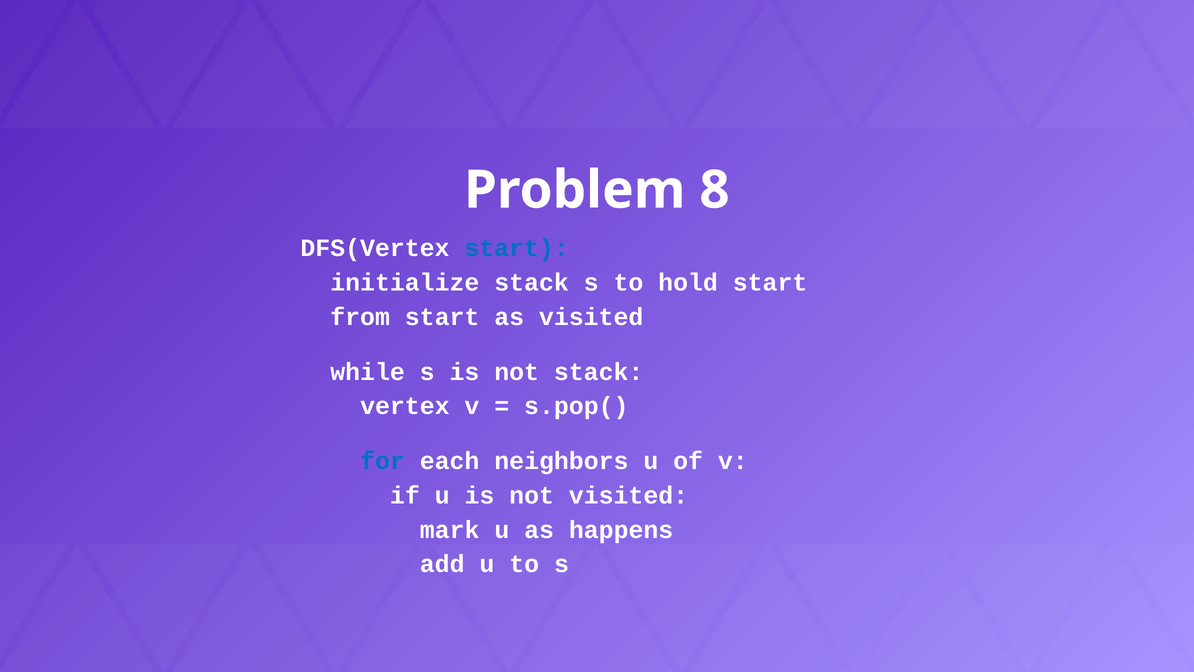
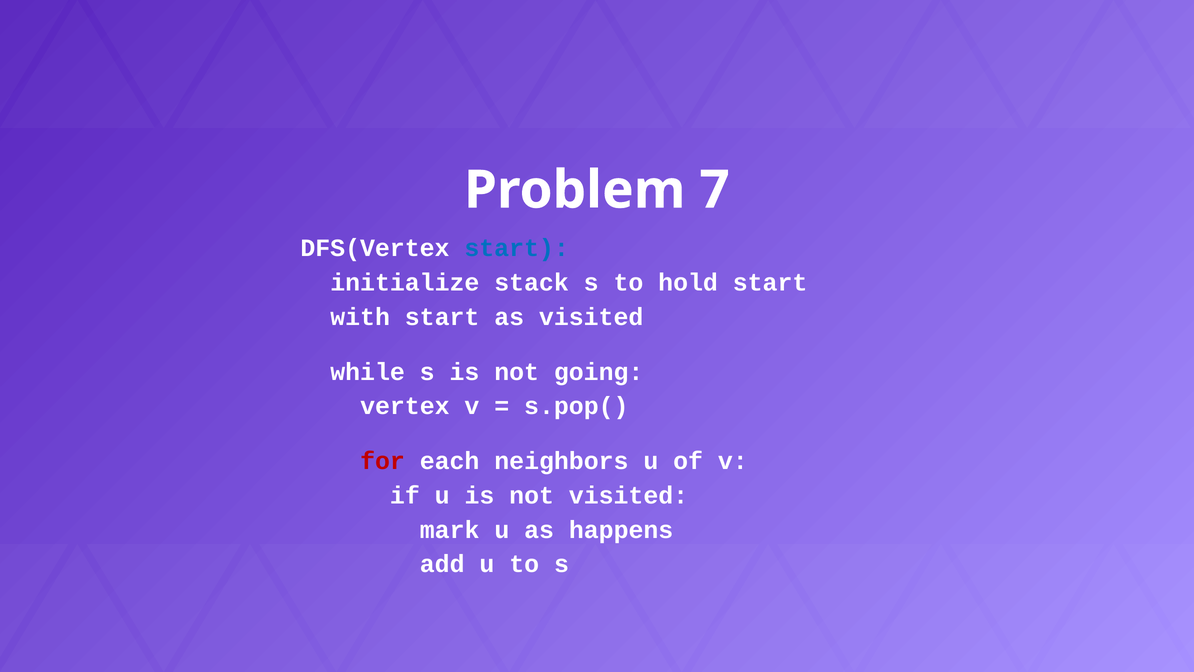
8: 8 -> 7
from: from -> with
not stack: stack -> going
for colour: blue -> red
